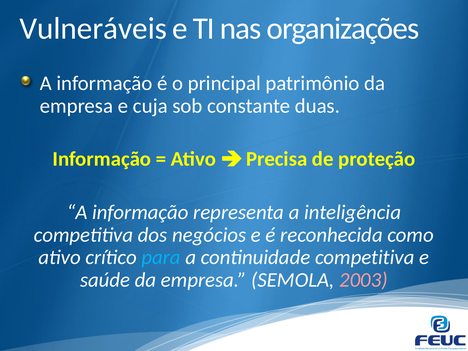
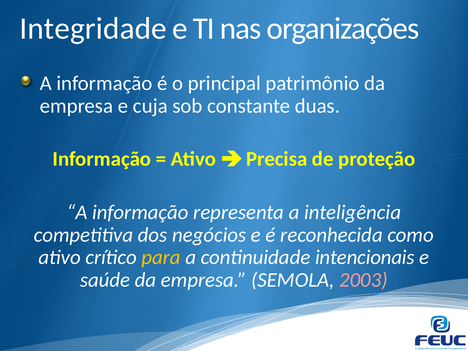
Vulneráveis: Vulneráveis -> Integridade
para colour: light blue -> yellow
continuidade competitiva: competitiva -> intencionais
